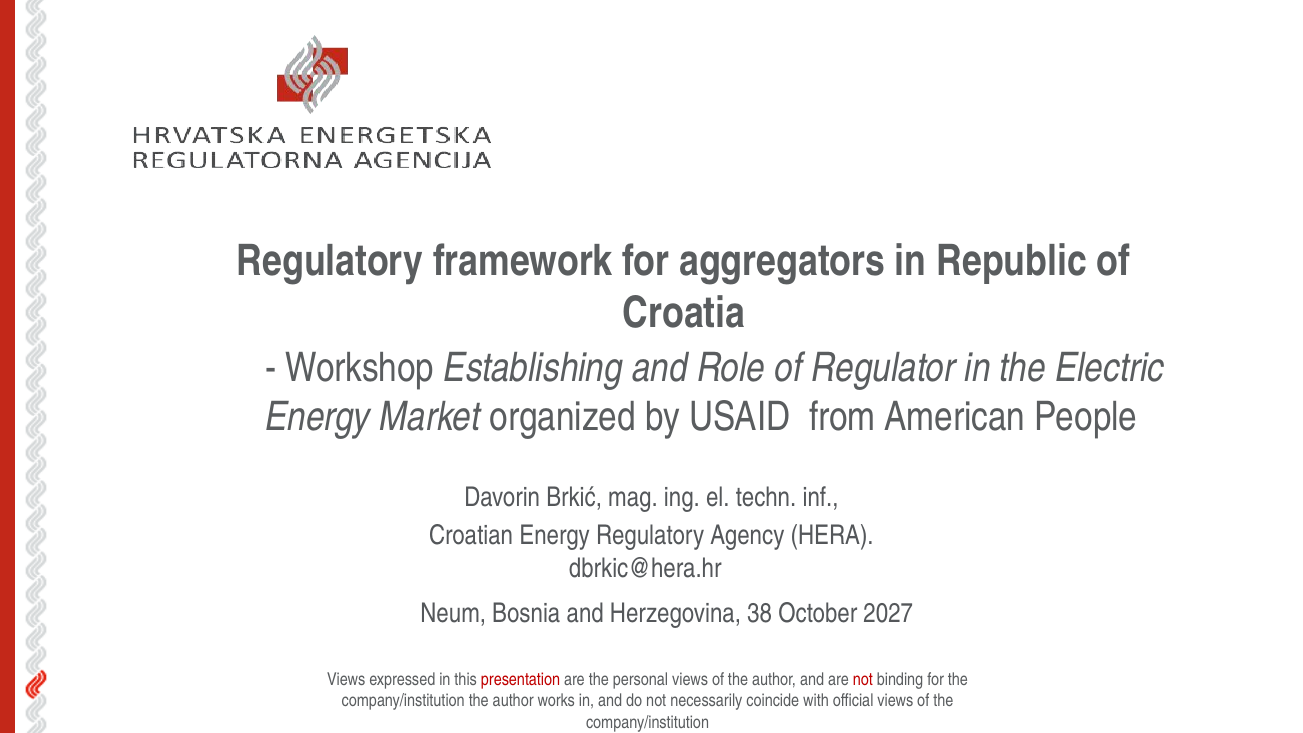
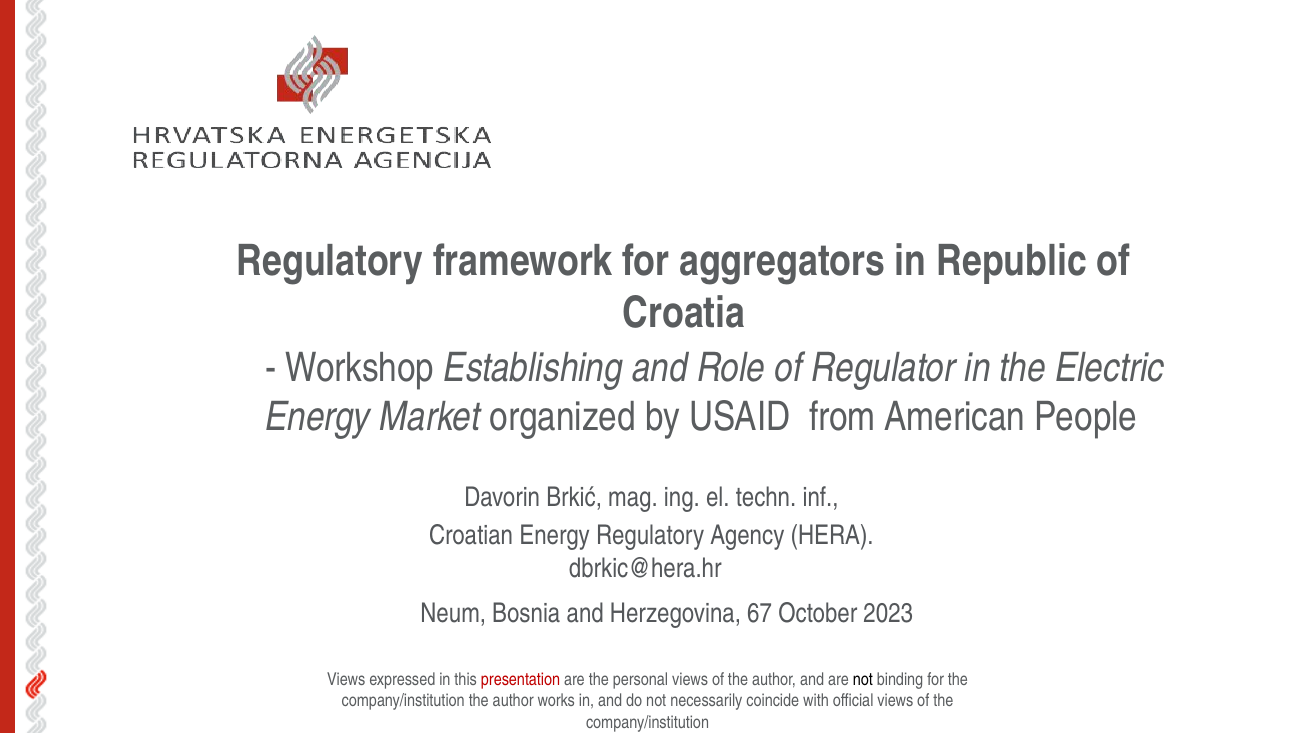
38: 38 -> 67
2027: 2027 -> 2023
not at (863, 680) colour: red -> black
